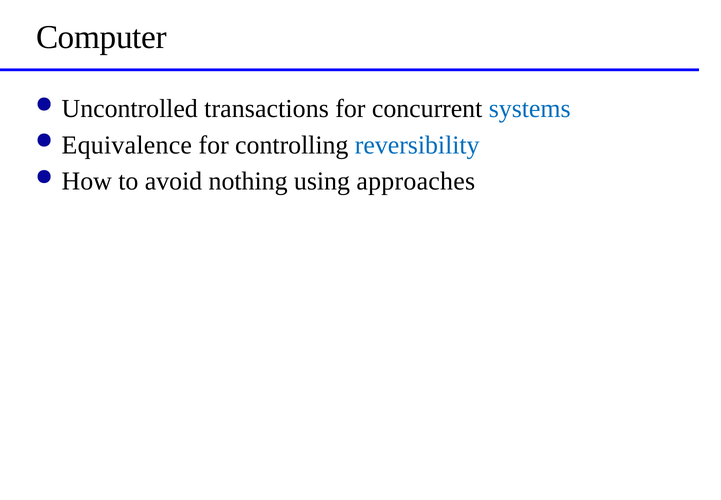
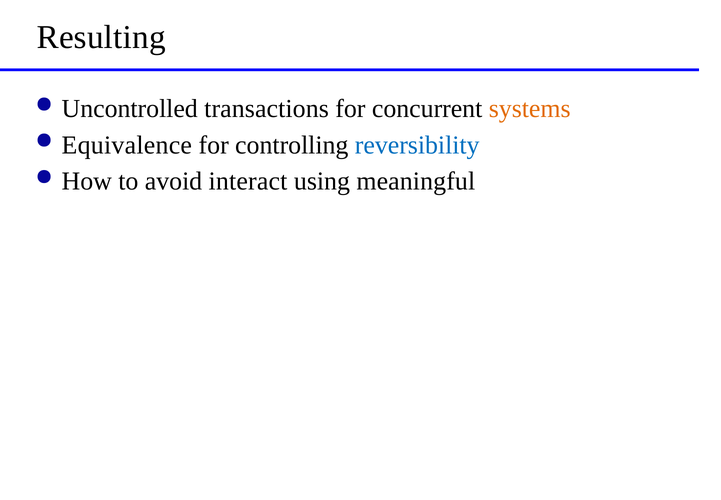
Computer: Computer -> Resulting
systems colour: blue -> orange
nothing: nothing -> interact
approaches: approaches -> meaningful
